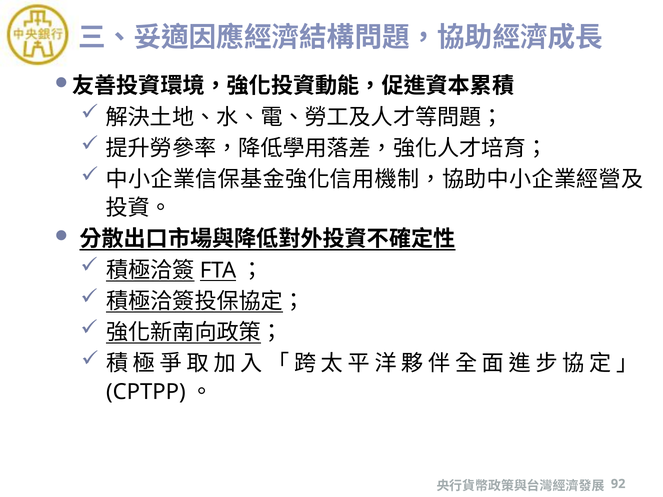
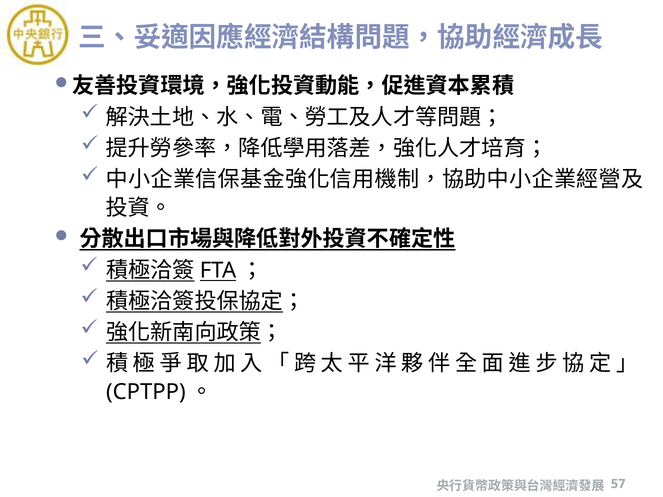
92: 92 -> 57
